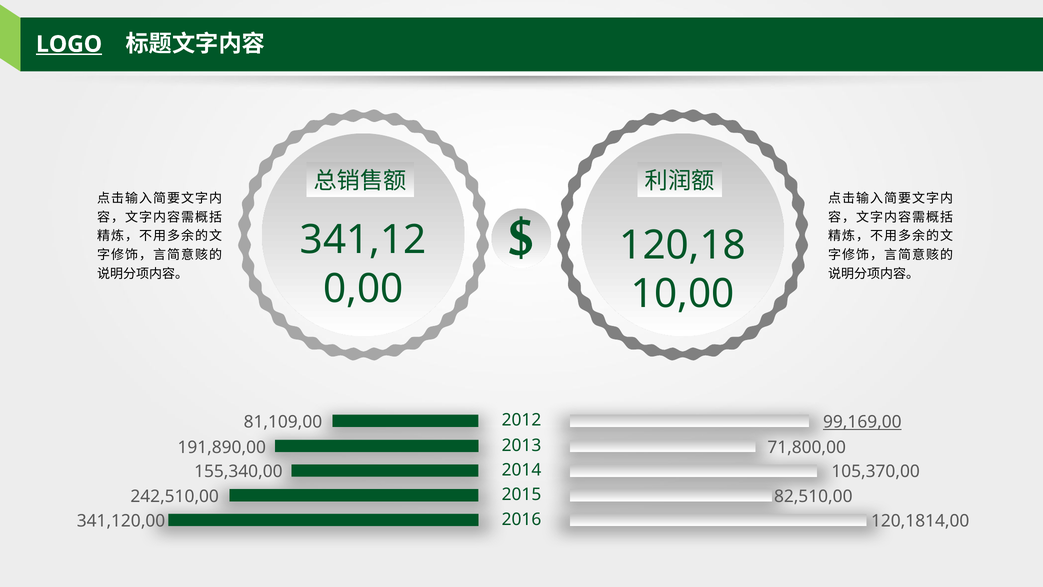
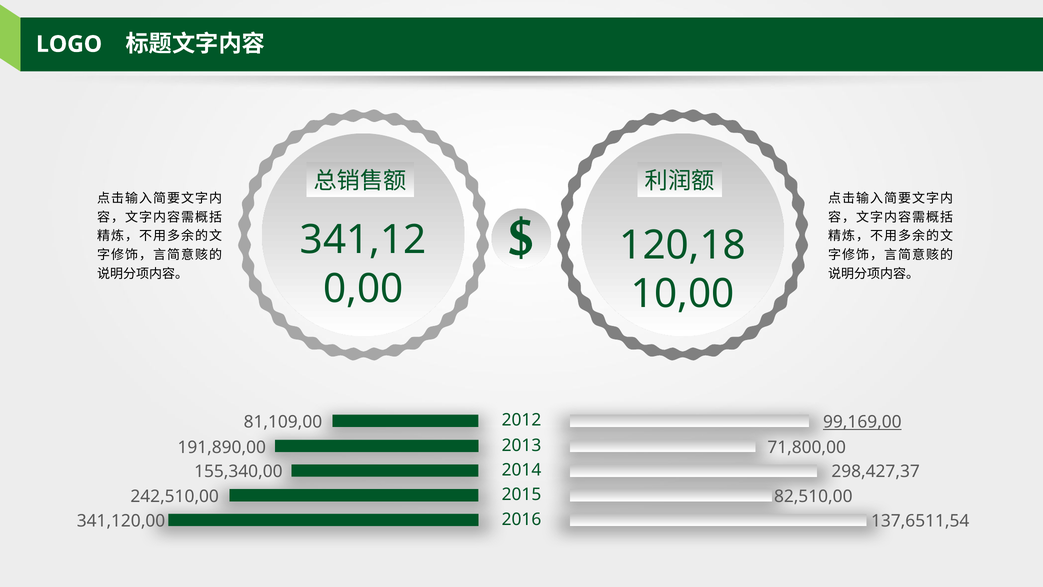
LOGO underline: present -> none
105,370,00: 105,370,00 -> 298,427,37
120,1814,00: 120,1814,00 -> 137,6511,54
